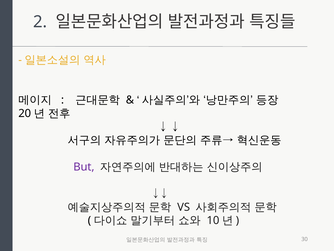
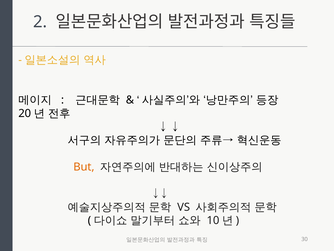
But colour: purple -> orange
